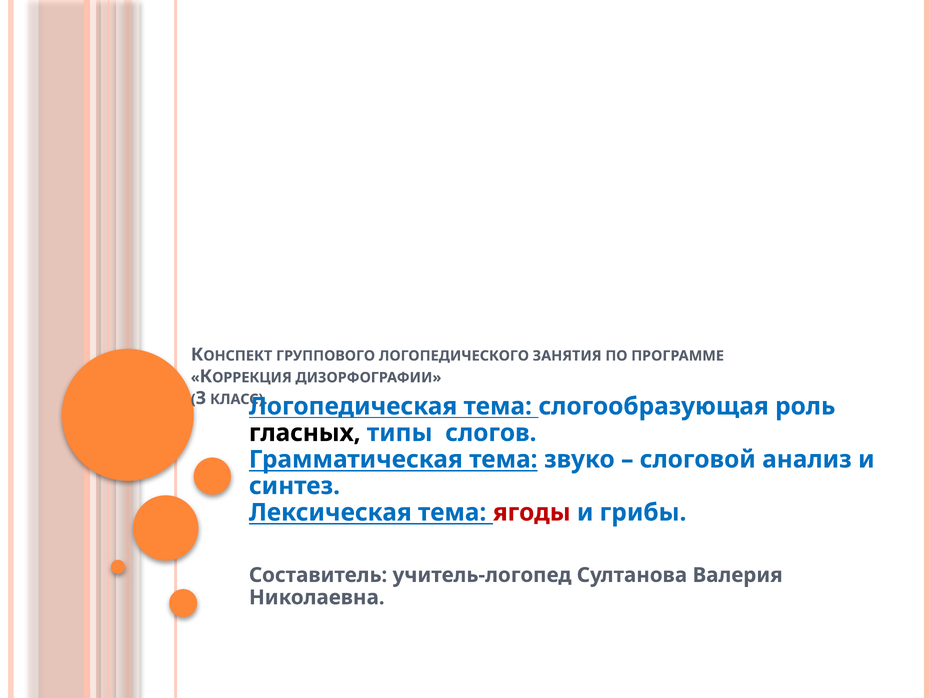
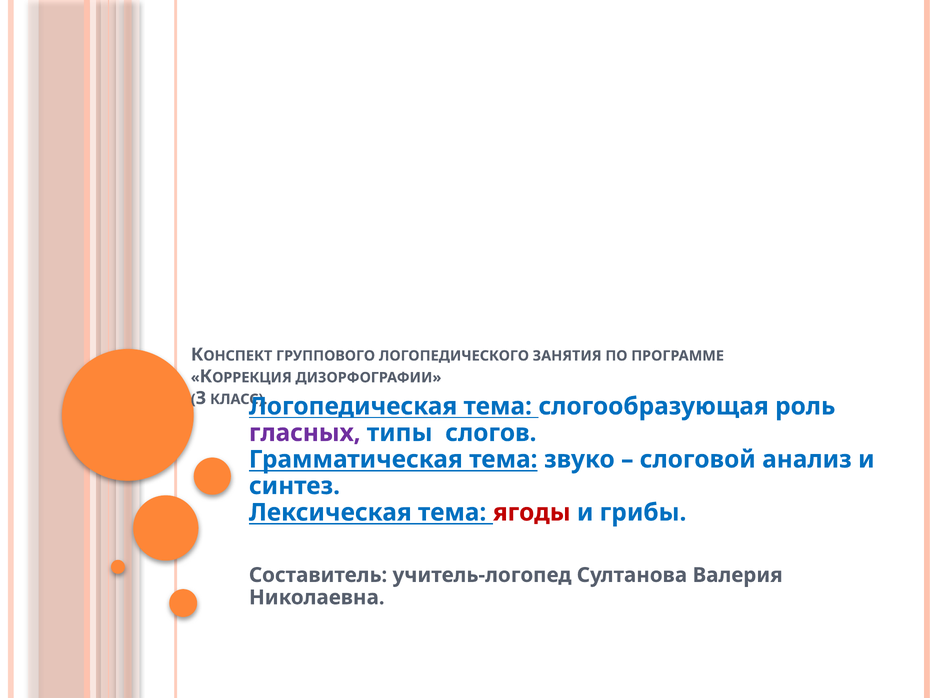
гласных colour: black -> purple
